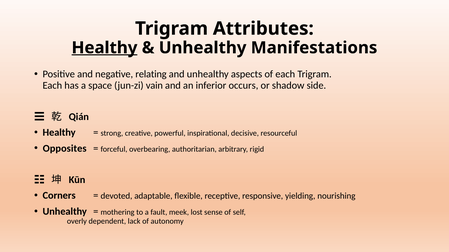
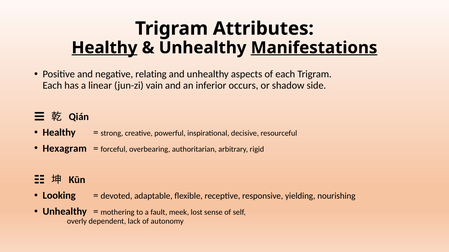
Manifestations underline: none -> present
space: space -> linear
Opposites: Opposites -> Hexagram
Corners: Corners -> Looking
